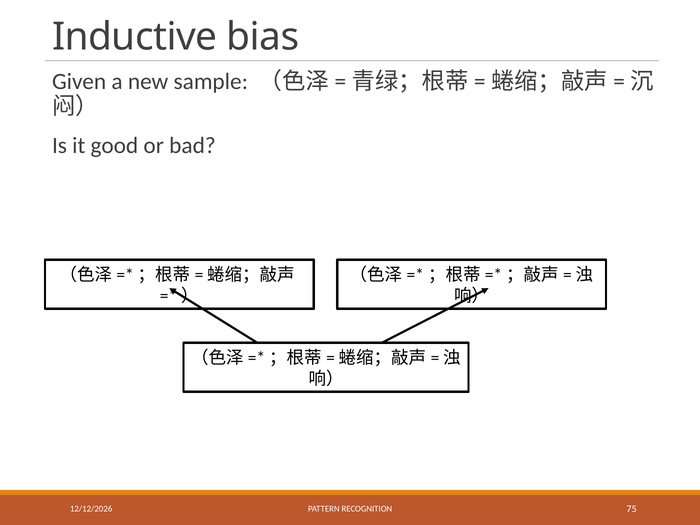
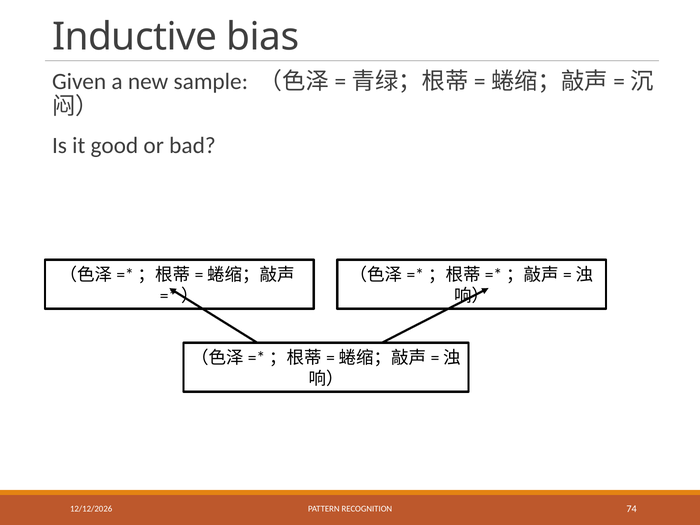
75: 75 -> 74
